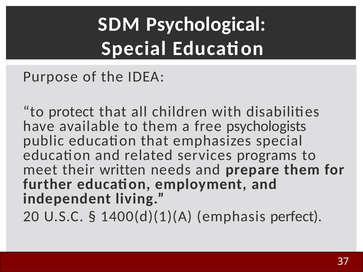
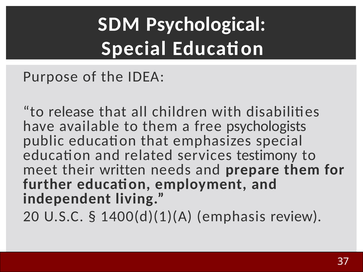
protect: protect -> release
programs: programs -> testimony
perfect: perfect -> review
